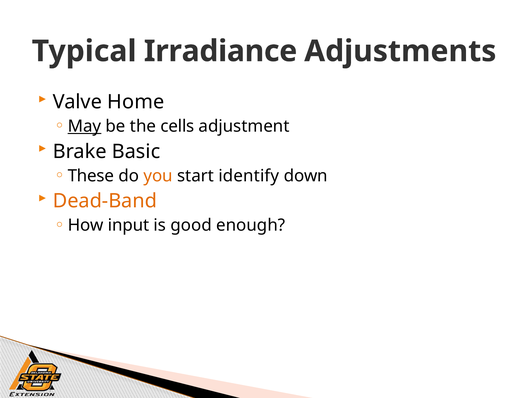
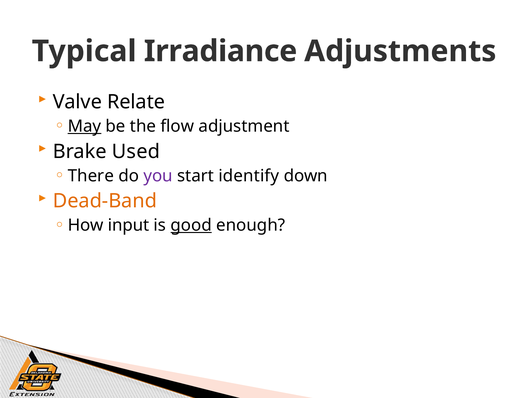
Home: Home -> Relate
cells: cells -> flow
Basic: Basic -> Used
These: These -> There
you colour: orange -> purple
good underline: none -> present
